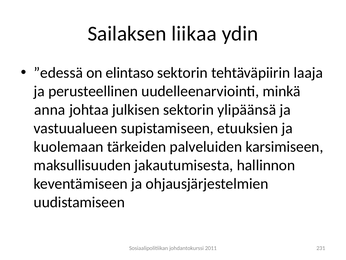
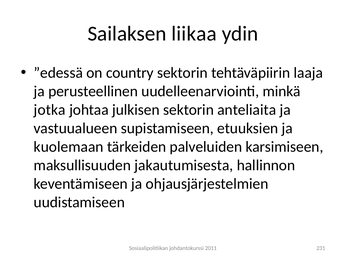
elintaso: elintaso -> country
anna: anna -> jotka
ylipäänsä: ylipäänsä -> anteliaita
